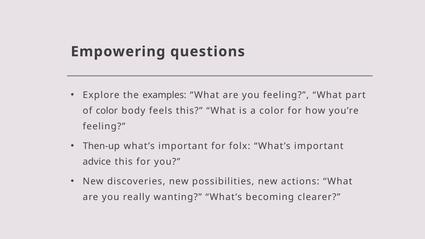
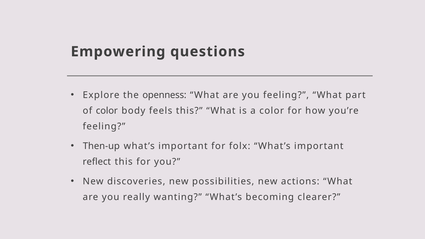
examples: examples -> openness
advice: advice -> reflect
